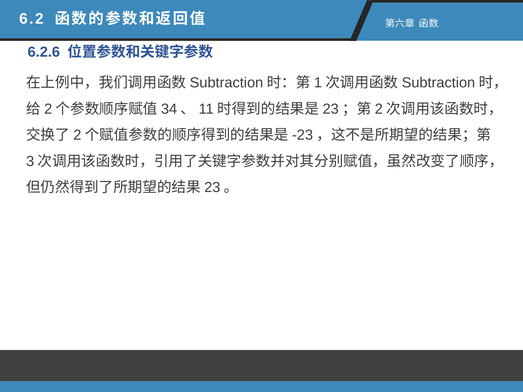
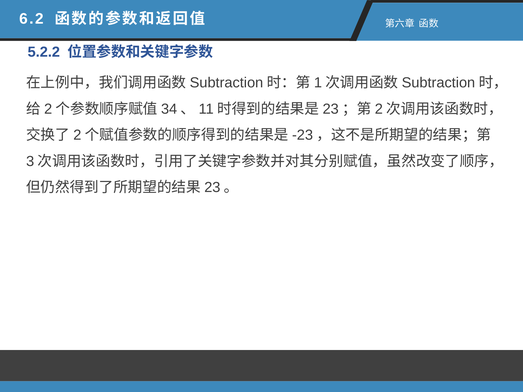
6.2.6: 6.2.6 -> 5.2.2
